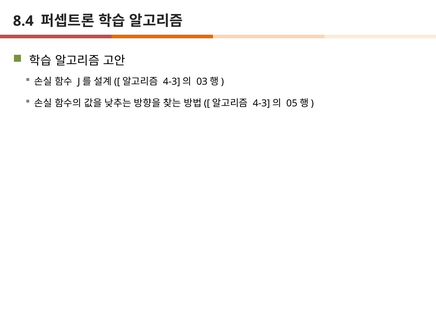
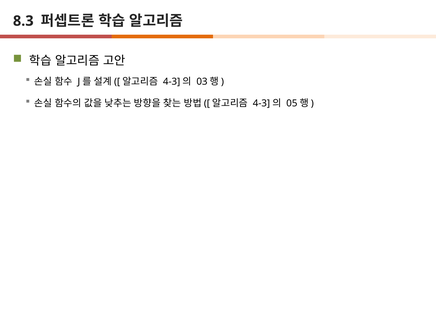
8.4: 8.4 -> 8.3
